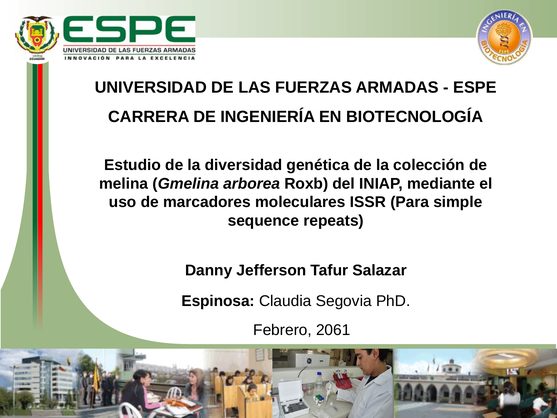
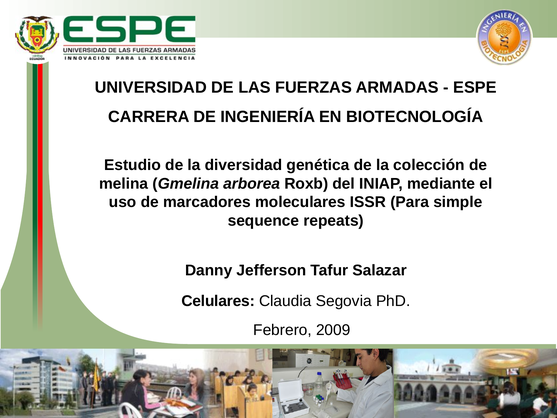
Espinosa: Espinosa -> Celulares
2061: 2061 -> 2009
